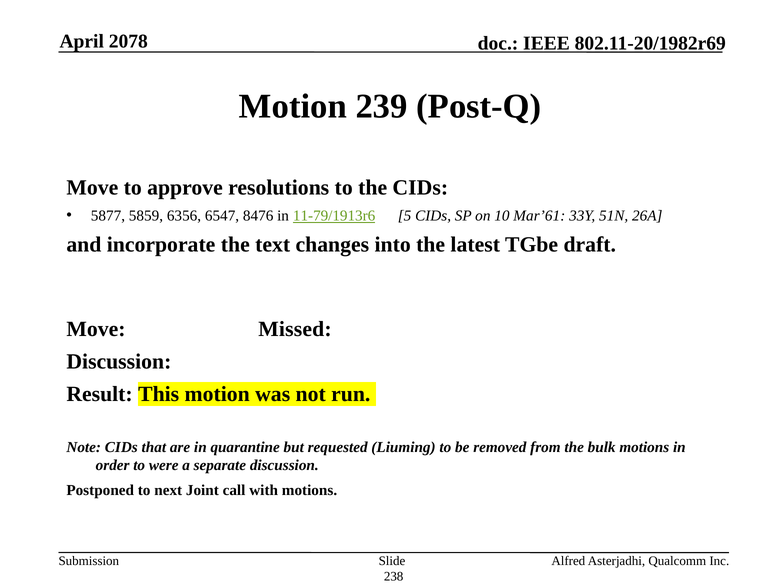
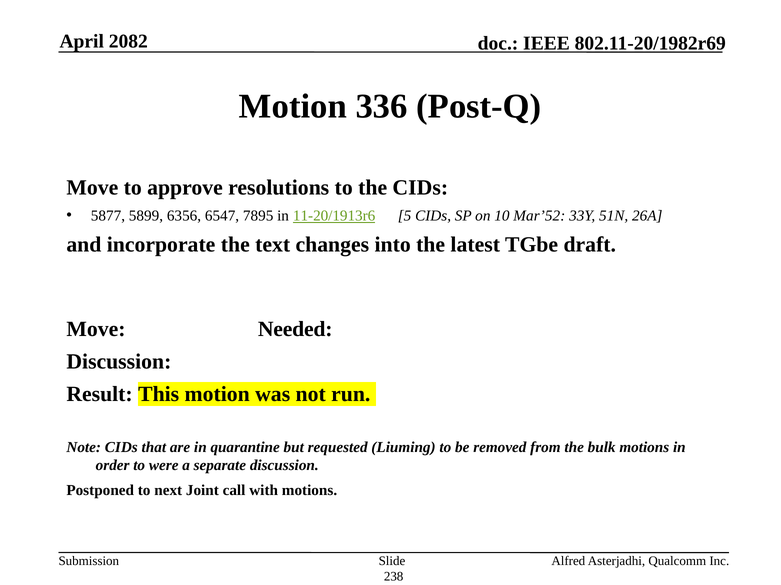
2078: 2078 -> 2082
239: 239 -> 336
5859: 5859 -> 5899
8476: 8476 -> 7895
11-79/1913r6: 11-79/1913r6 -> 11-20/1913r6
Mar’61: Mar’61 -> Mar’52
Missed: Missed -> Needed
